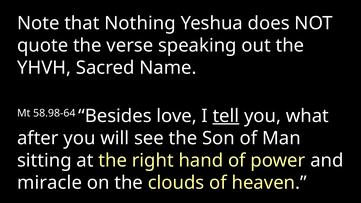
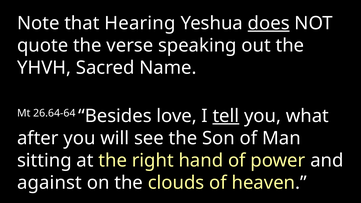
Nothing: Nothing -> Hearing
does underline: none -> present
58.98-64: 58.98-64 -> 26.64-64
miracle: miracle -> against
